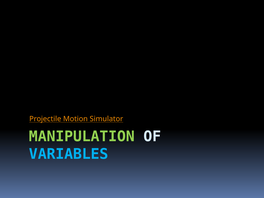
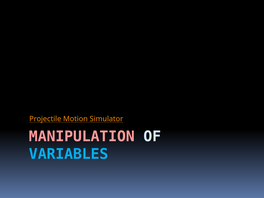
MANIPULATION colour: light green -> pink
